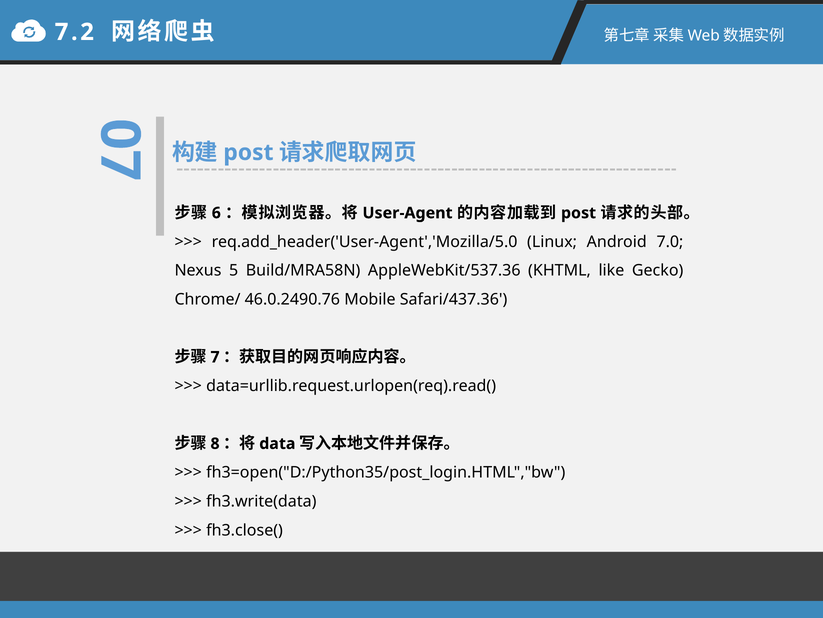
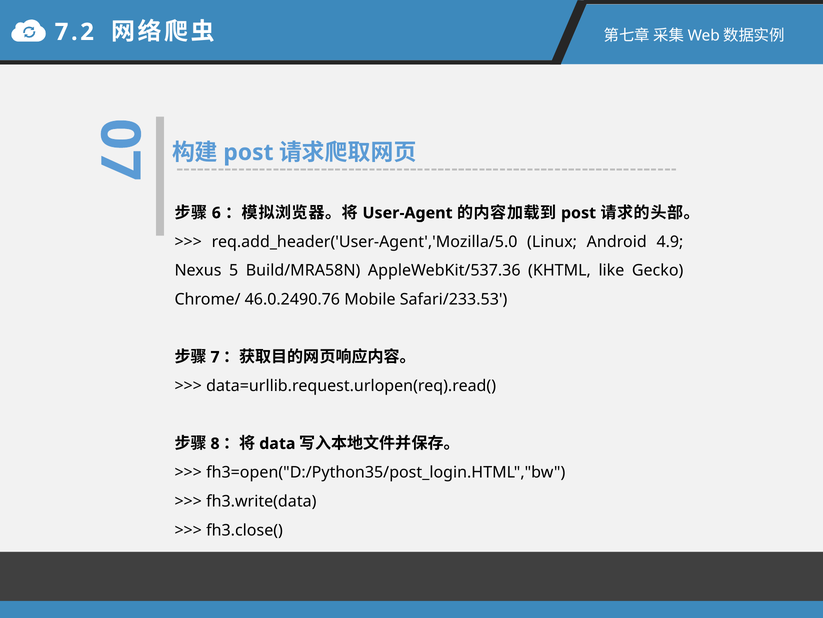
7.0: 7.0 -> 4.9
Safari/437.36: Safari/437.36 -> Safari/233.53
